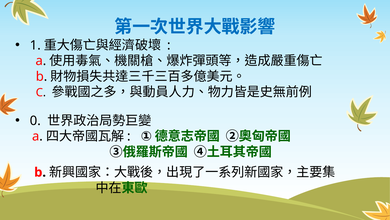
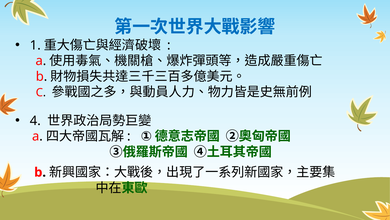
0: 0 -> 4
